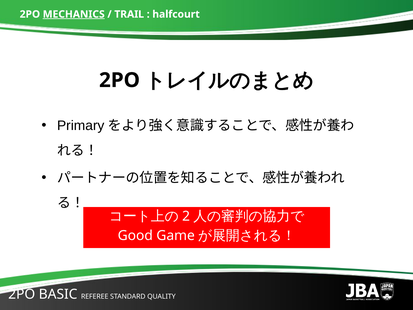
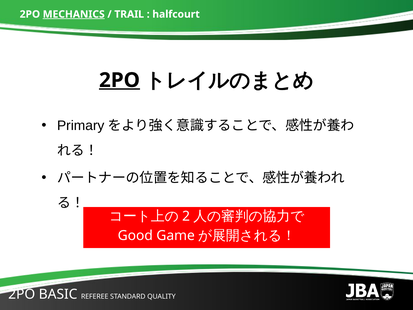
2PO at (119, 80) underline: none -> present
